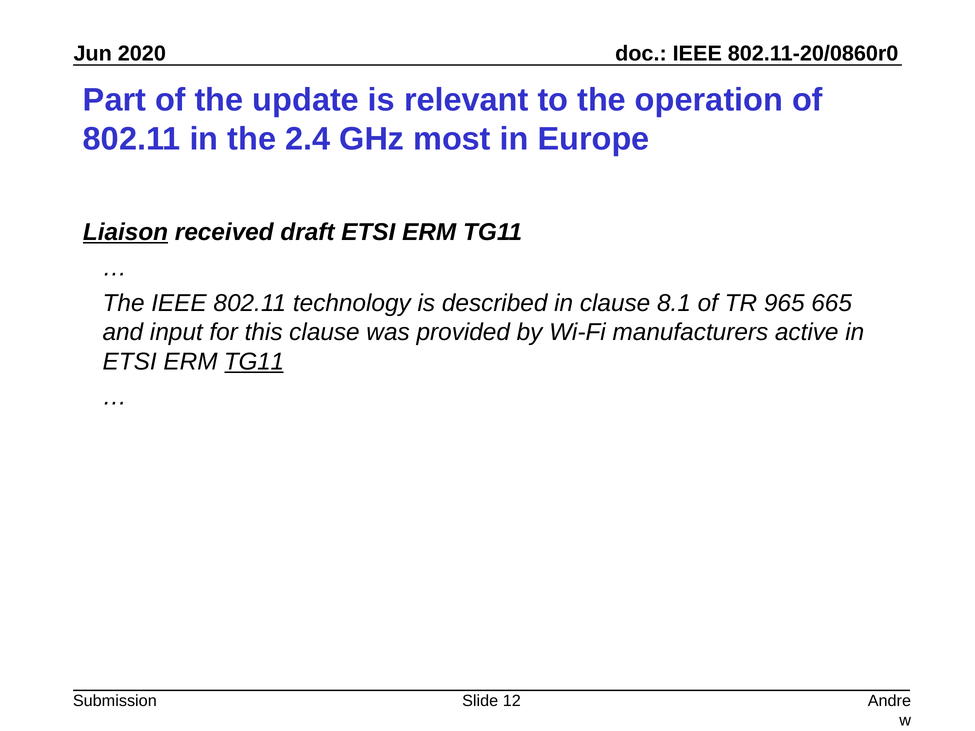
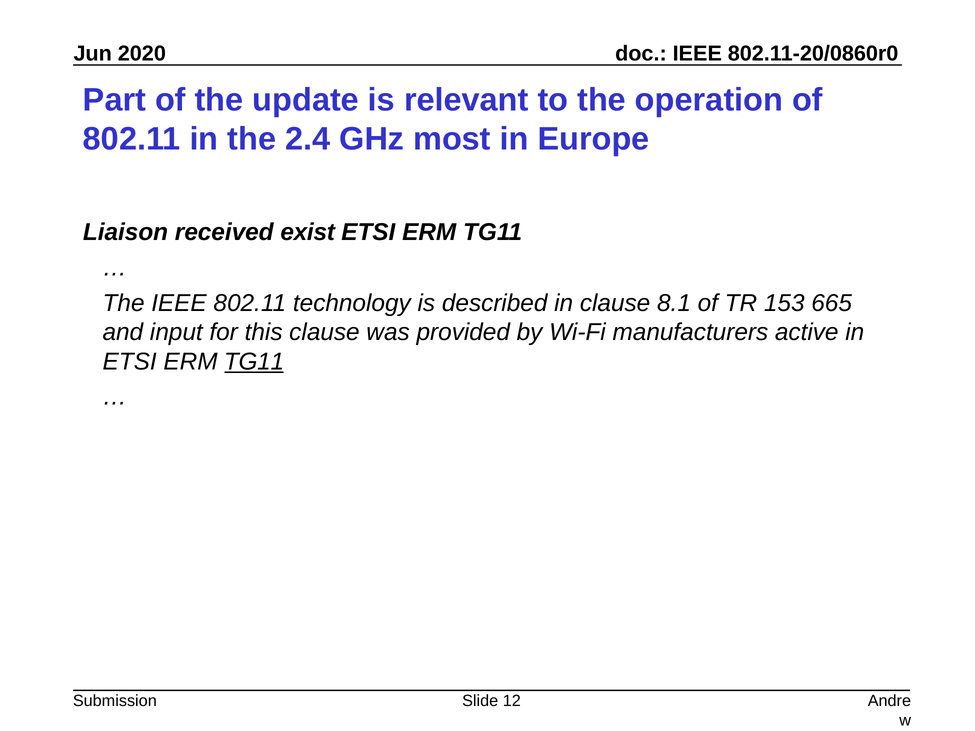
Liaison underline: present -> none
draft: draft -> exist
965: 965 -> 153
